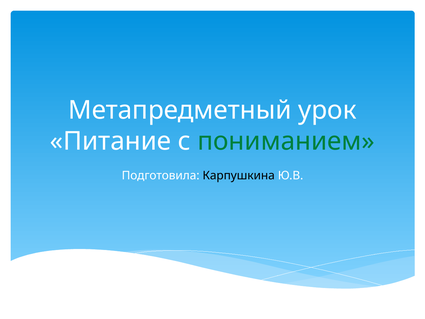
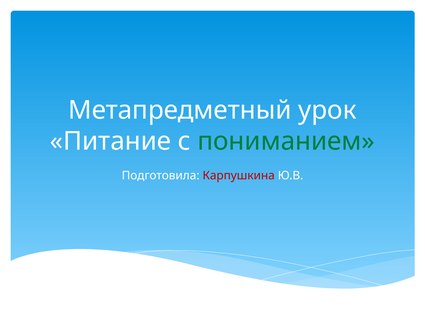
Карпушкина colour: black -> red
